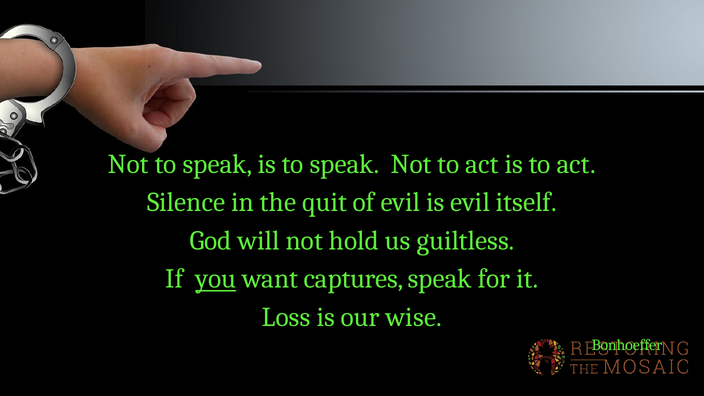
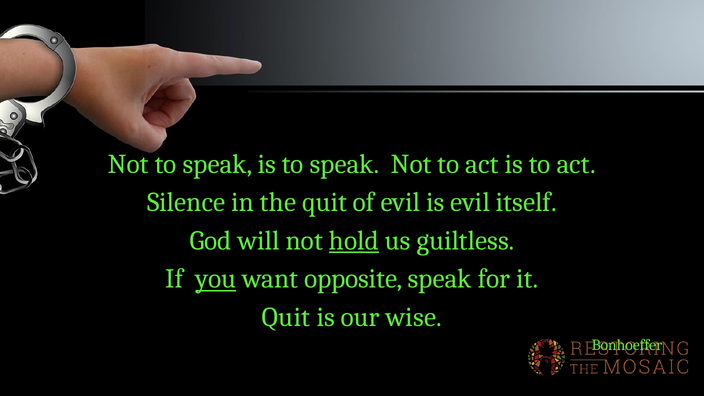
hold underline: none -> present
captures: captures -> opposite
Loss at (286, 317): Loss -> Quit
